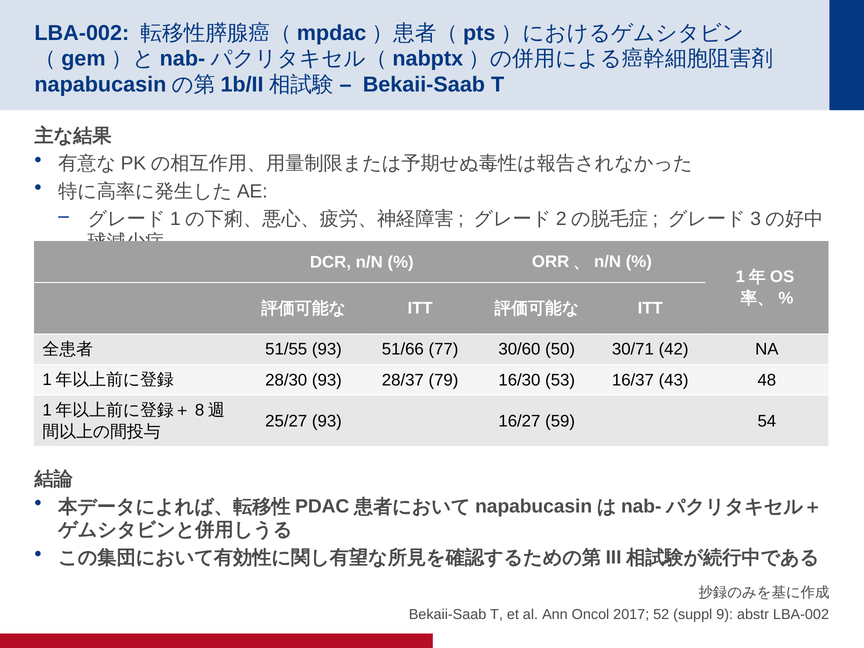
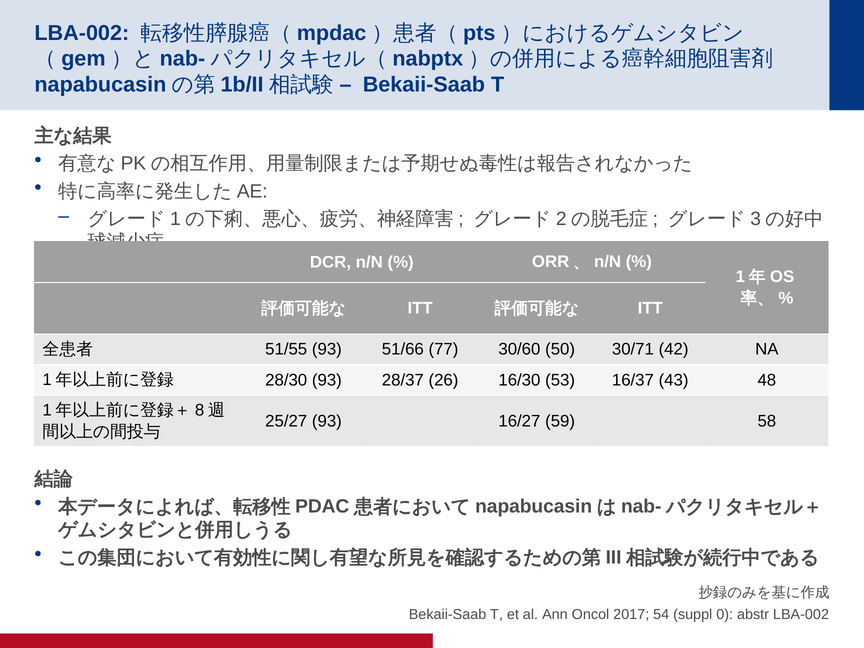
79: 79 -> 26
54: 54 -> 58
52: 52 -> 54
9: 9 -> 0
